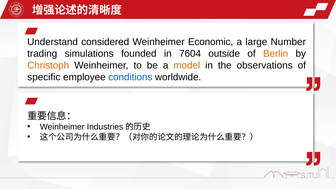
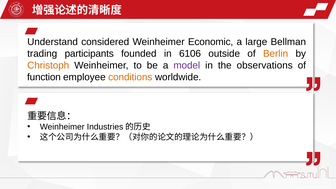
Number: Number -> Bellman
simulations: simulations -> participants
7604: 7604 -> 6106
model colour: orange -> purple
specific: specific -> function
conditions colour: blue -> orange
